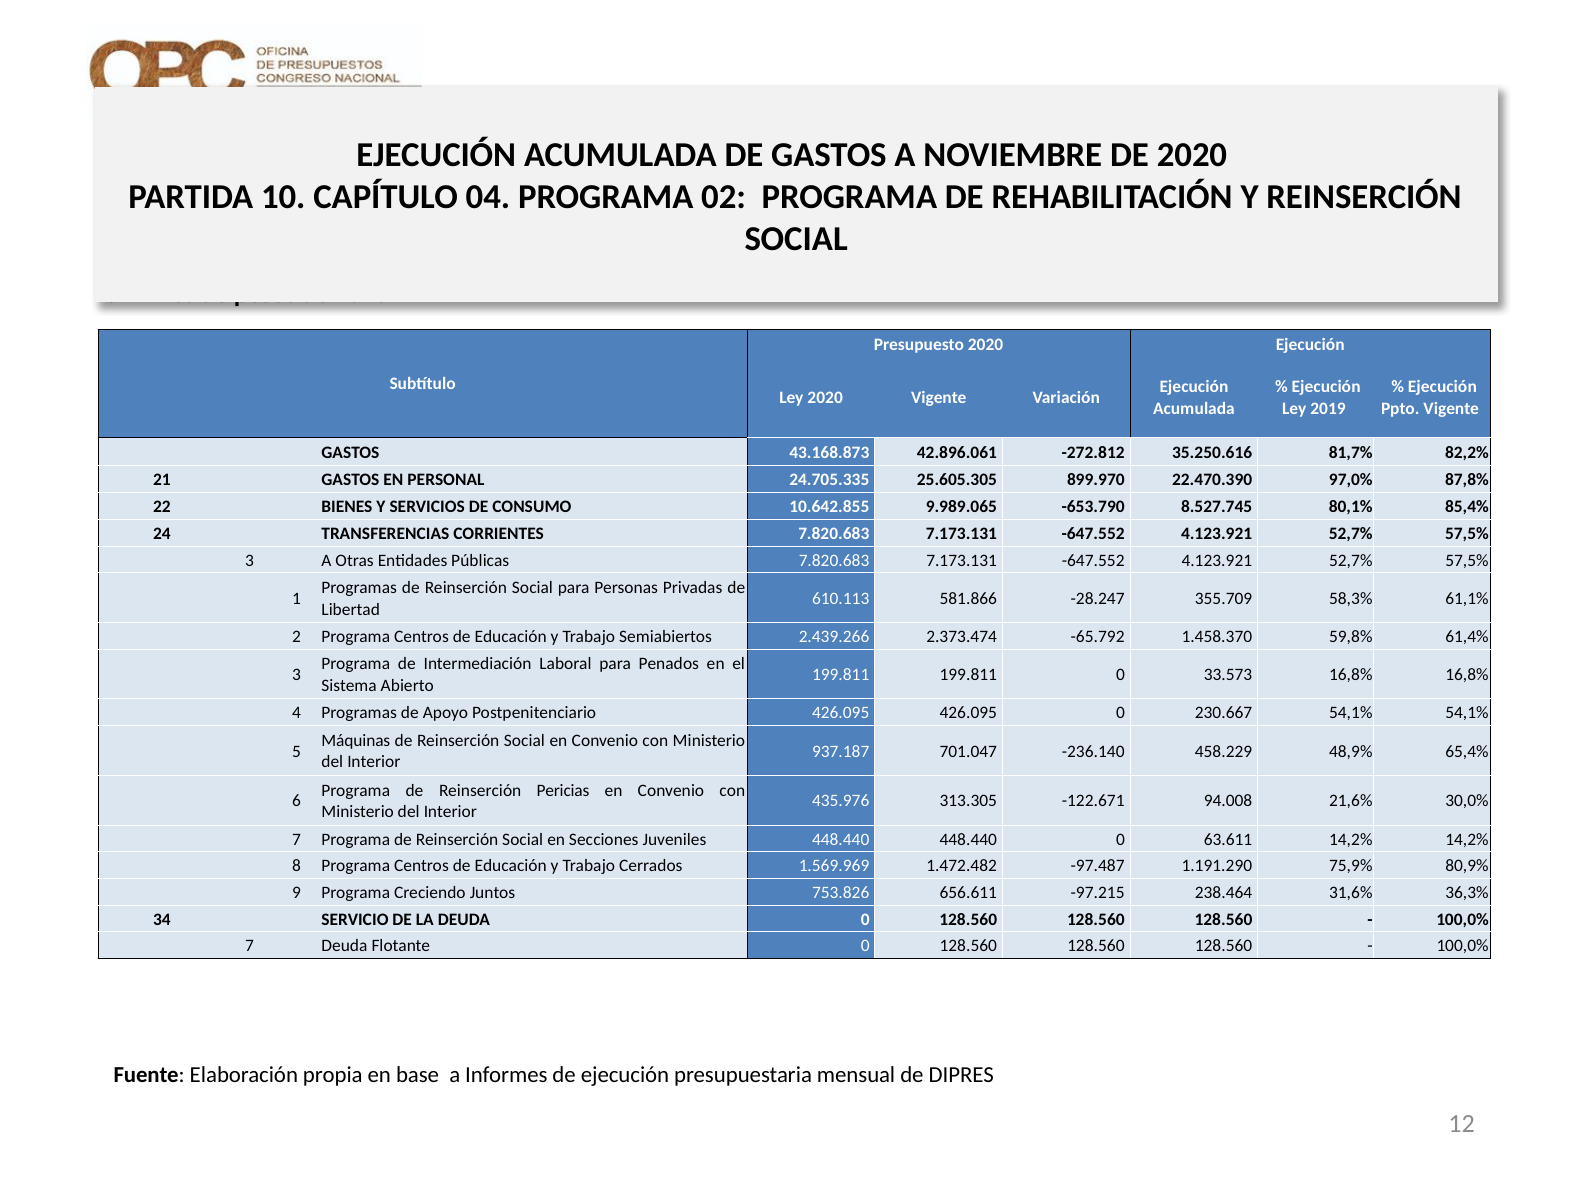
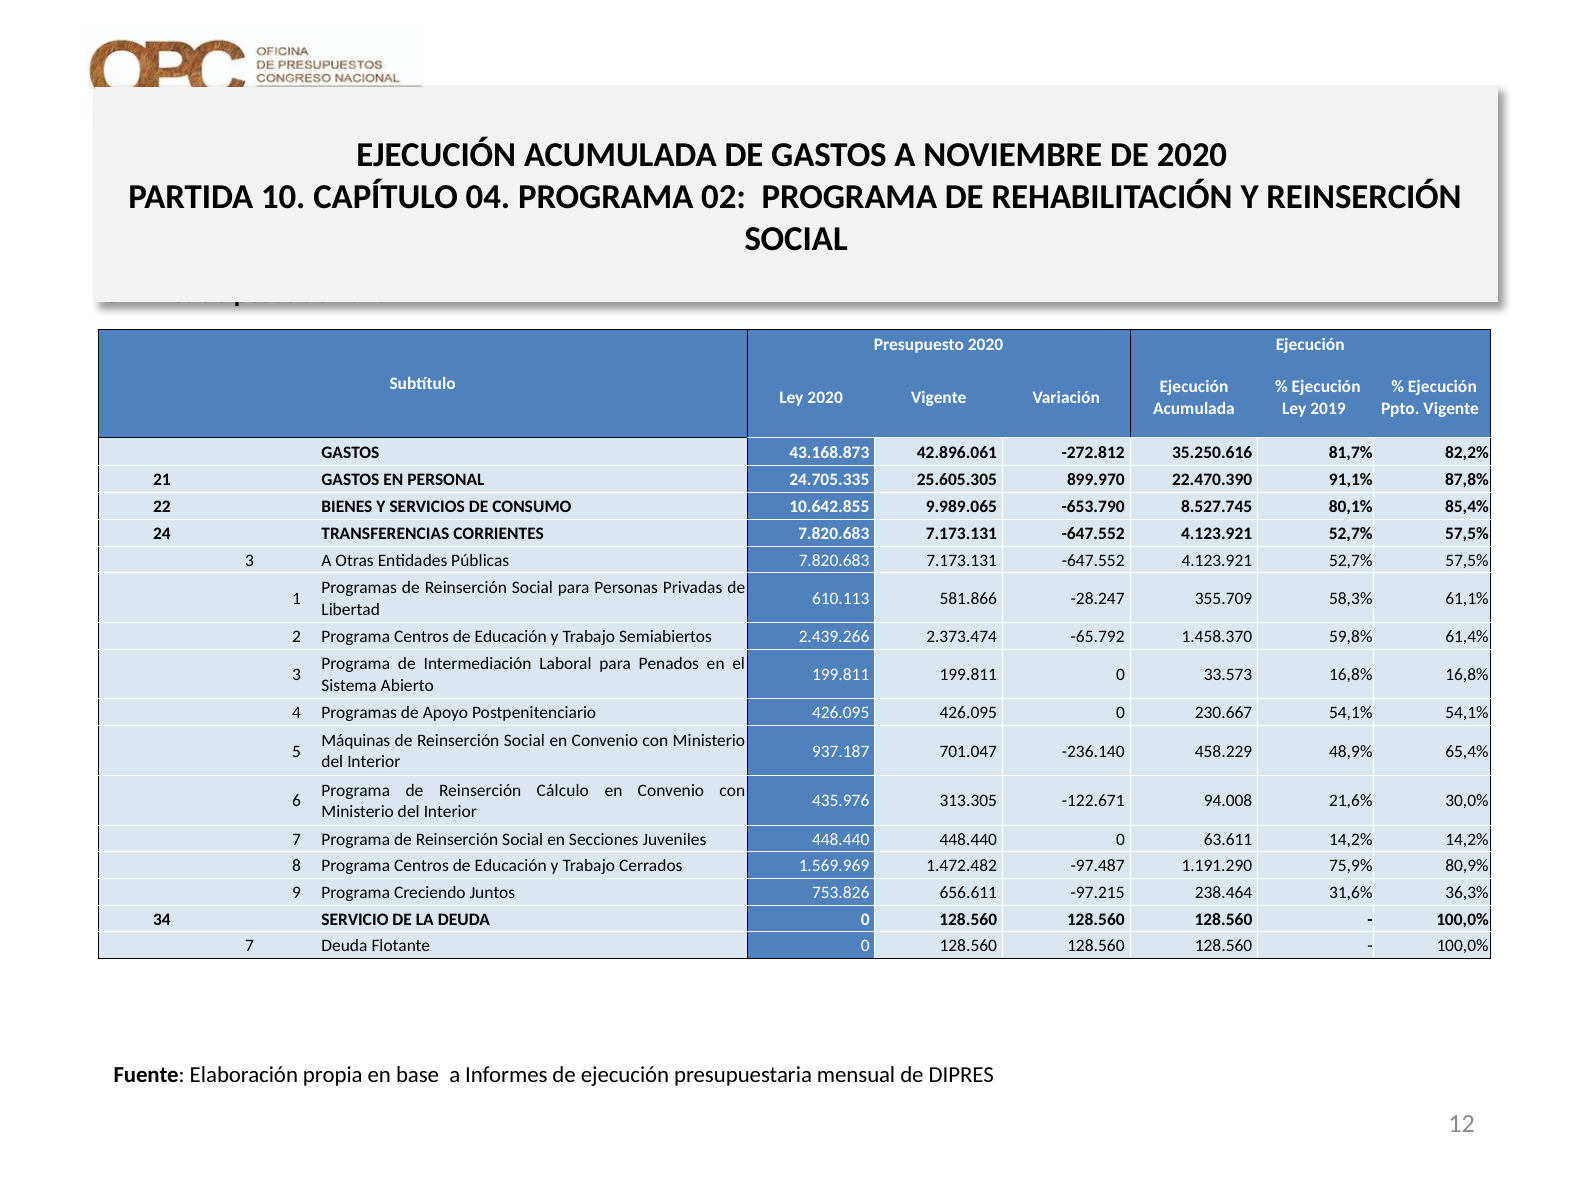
97,0%: 97,0% -> 91,1%
Pericias: Pericias -> Cálculo
